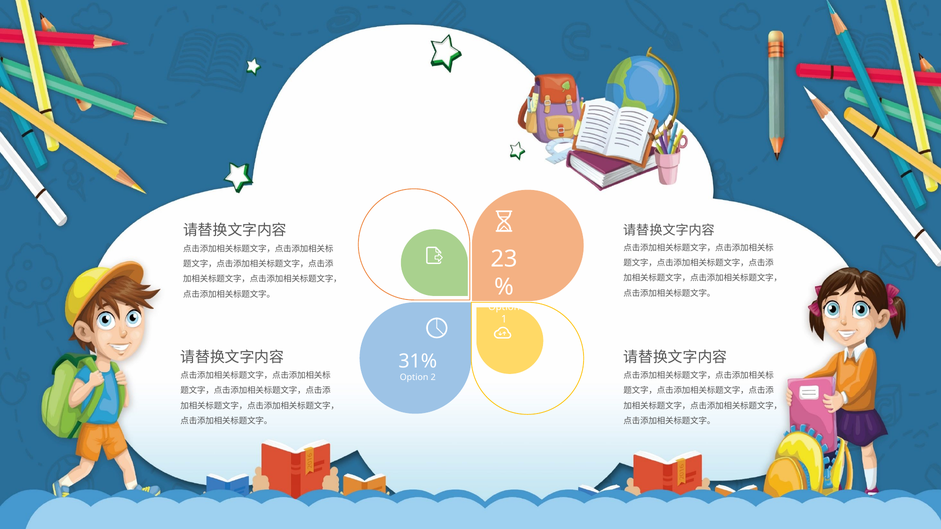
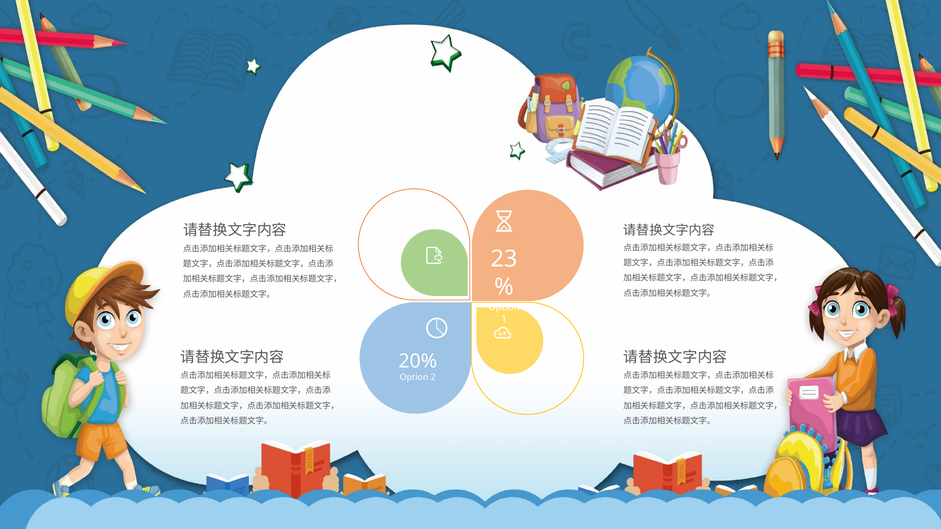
31%: 31% -> 20%
